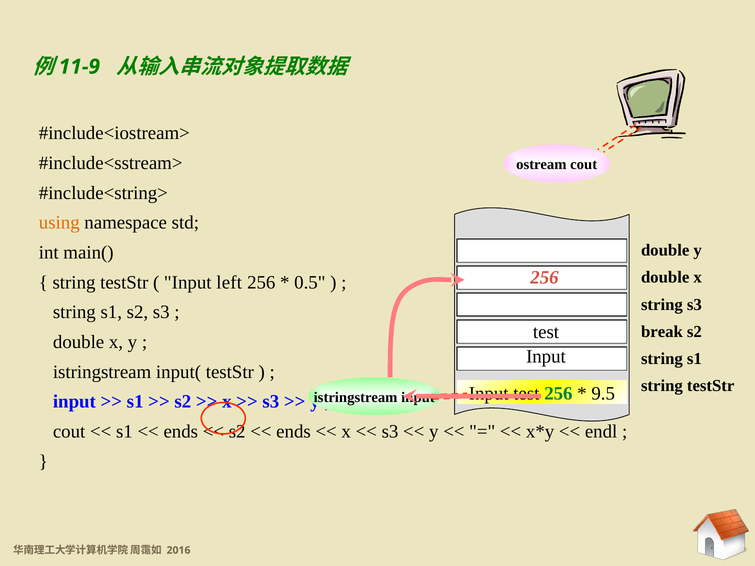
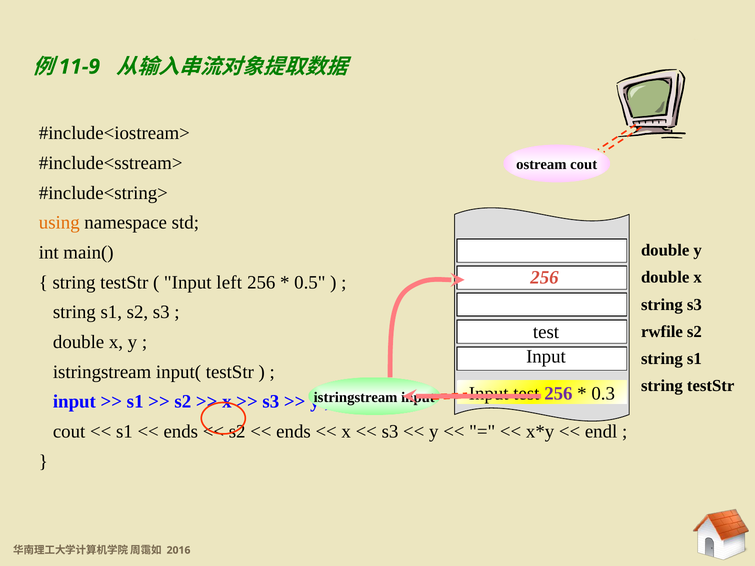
break: break -> rwfile
256 at (558, 394) colour: green -> purple
9.5: 9.5 -> 0.3
